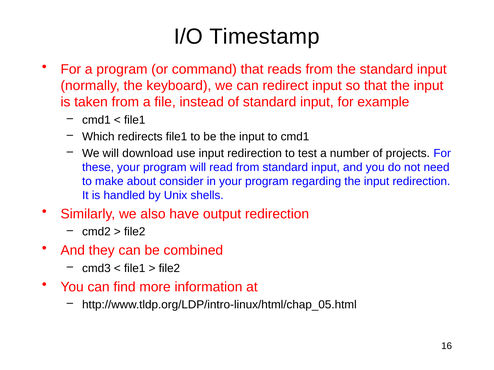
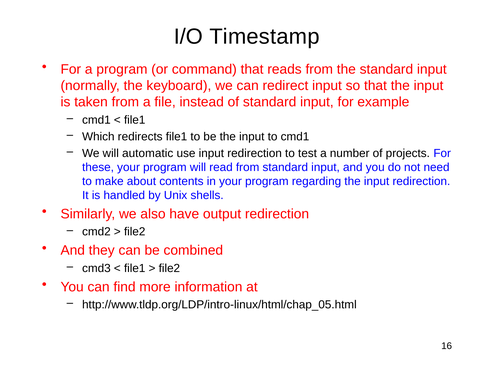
download: download -> automatic
consider: consider -> contents
